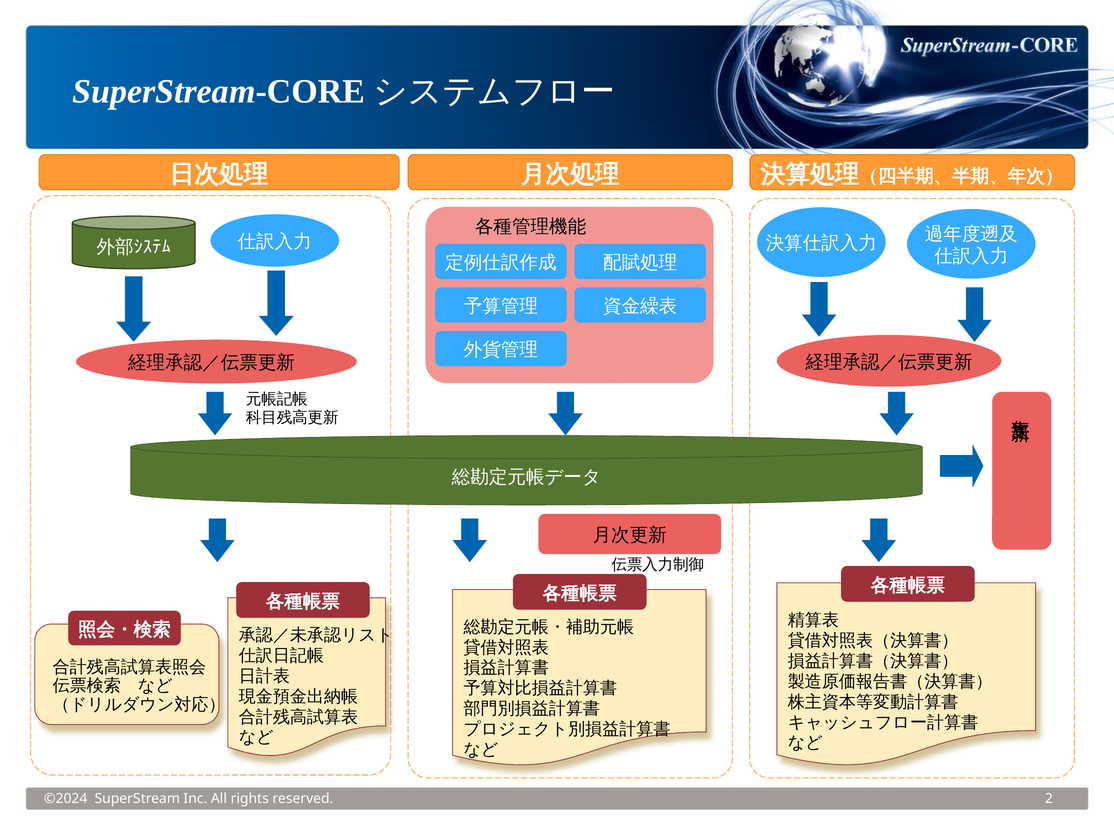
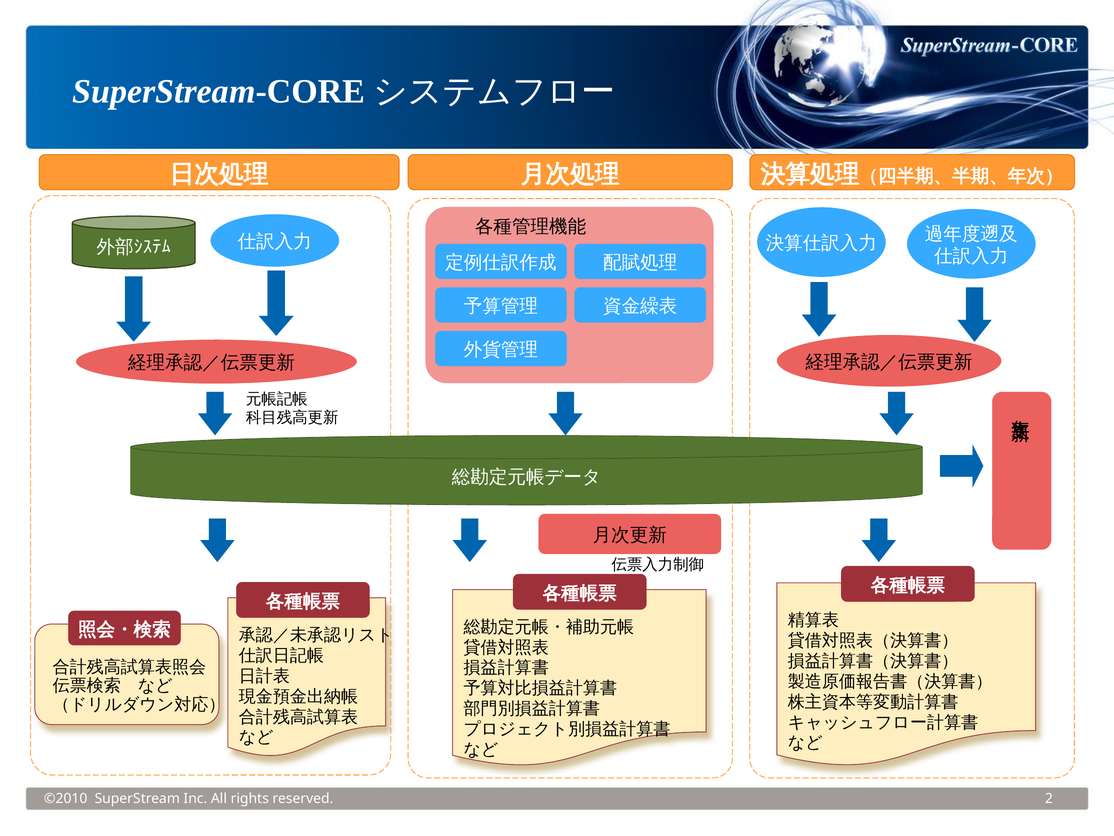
©2024: ©2024 -> ©2010
